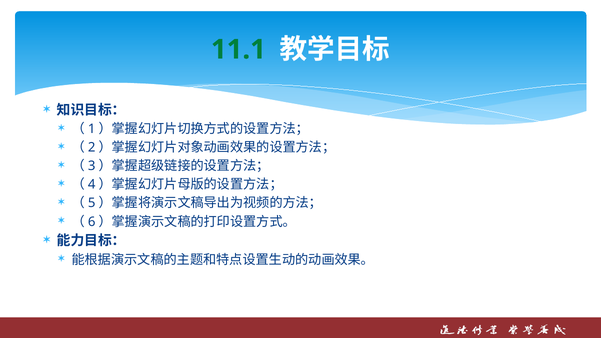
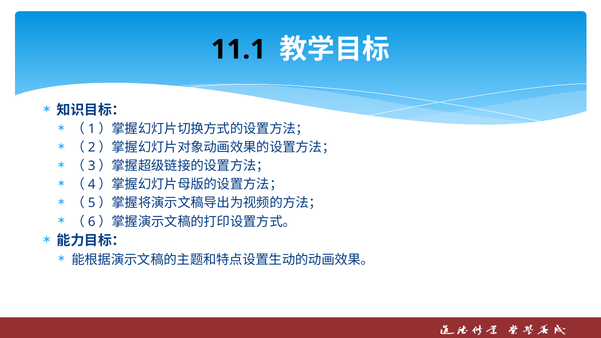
11.1 colour: green -> black
